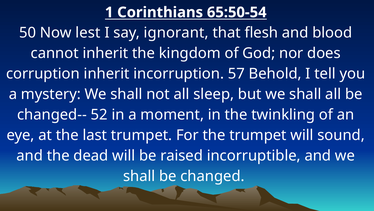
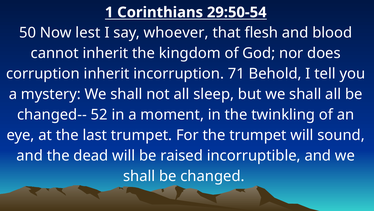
65:50-54: 65:50-54 -> 29:50-54
ignorant: ignorant -> whoever
57: 57 -> 71
